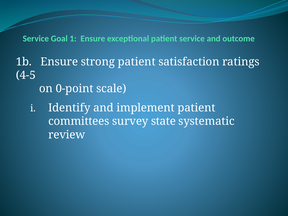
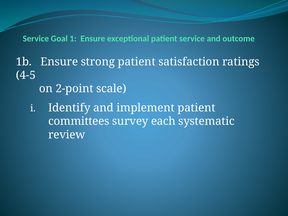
0-point: 0-point -> 2-point
state: state -> each
